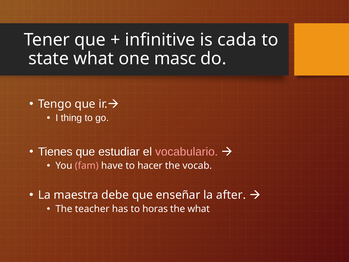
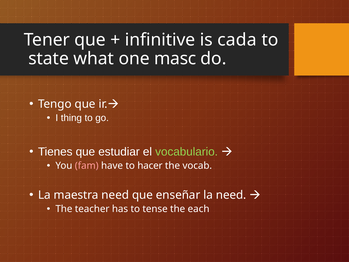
vocabulario colour: pink -> light green
maestra debe: debe -> need
la after: after -> need
horas: horas -> tense
the what: what -> each
